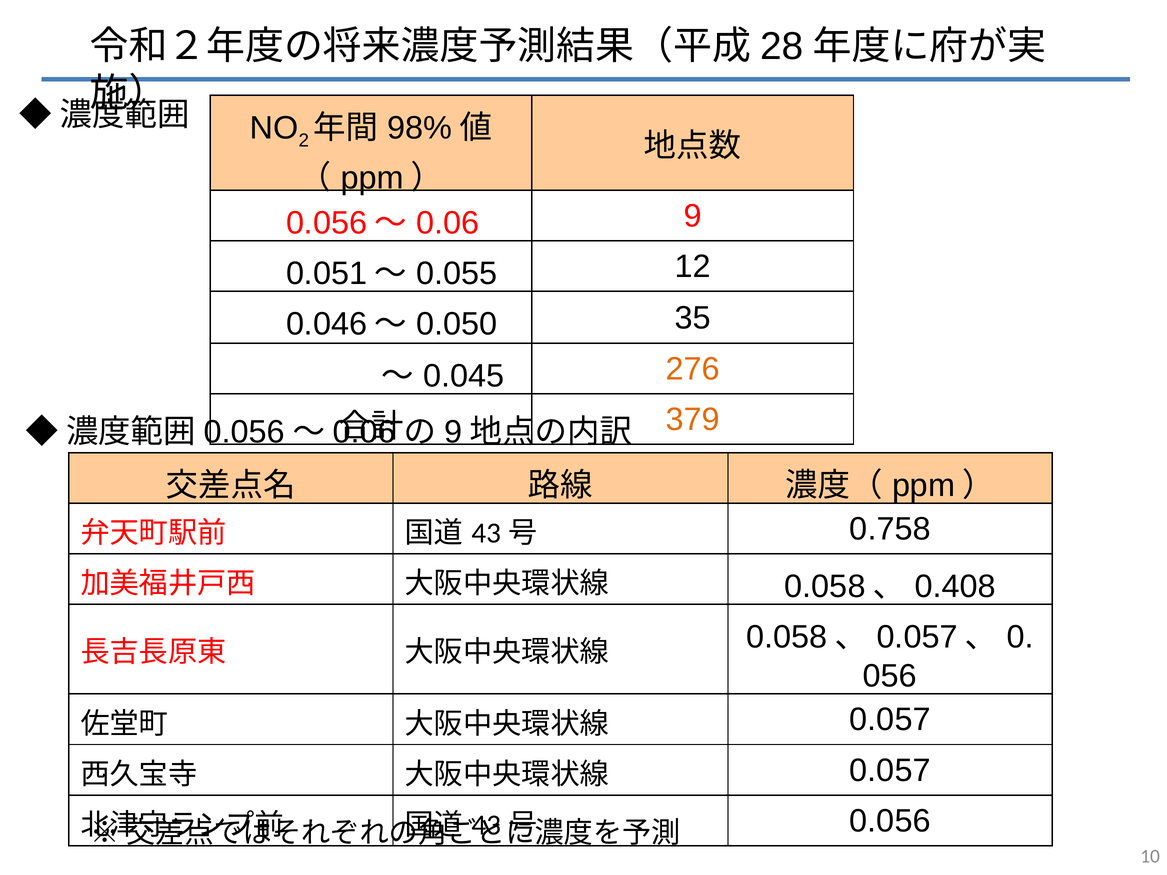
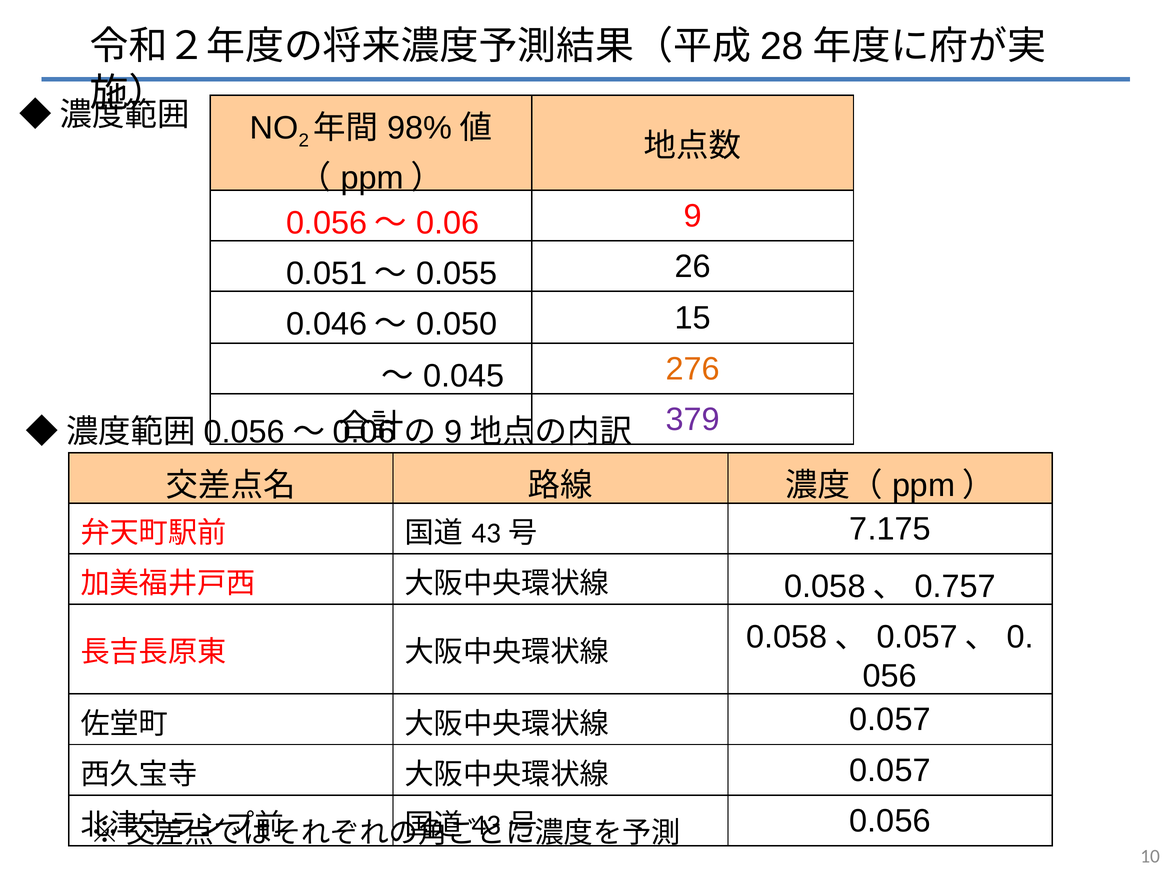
12: 12 -> 26
35: 35 -> 15
379 colour: orange -> purple
0.758: 0.758 -> 7.175
0.408: 0.408 -> 0.757
